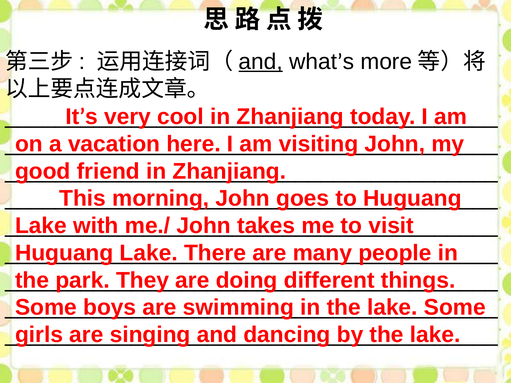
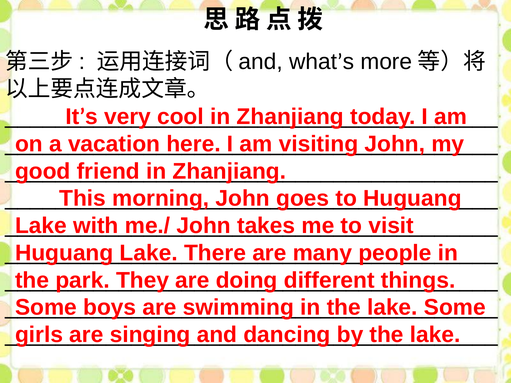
and at (261, 62) underline: present -> none
